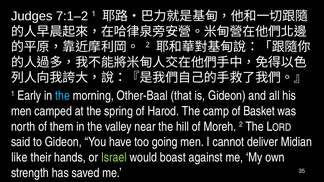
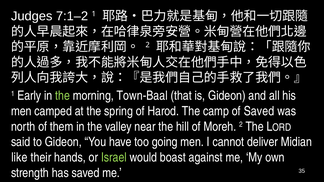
the at (63, 96) colour: light blue -> light green
Other-Baal: Other-Baal -> Town-Baal
of Basket: Basket -> Saved
